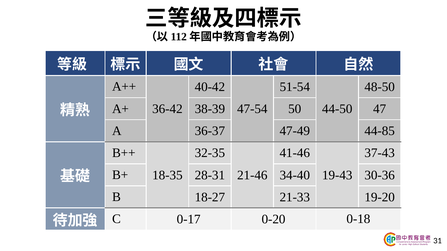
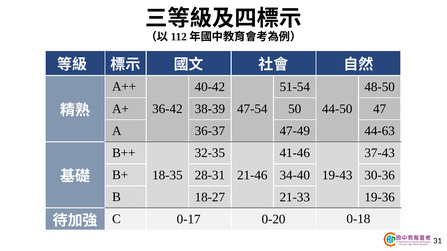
44-85: 44-85 -> 44-63
19-20: 19-20 -> 19-36
